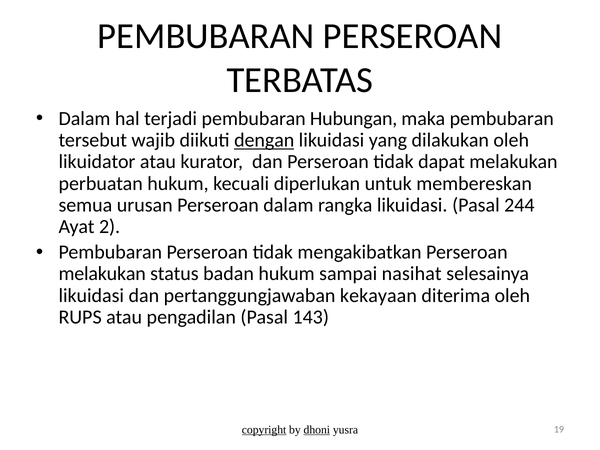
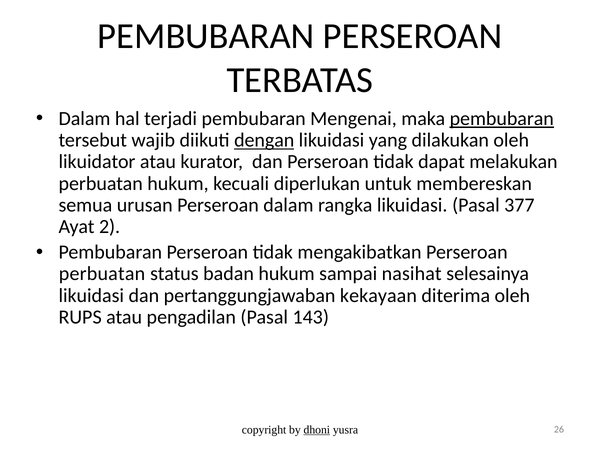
Hubungan: Hubungan -> Mengenai
pembubaran at (502, 119) underline: none -> present
244: 244 -> 377
melakukan at (102, 274): melakukan -> perbuatan
copyright underline: present -> none
19: 19 -> 26
